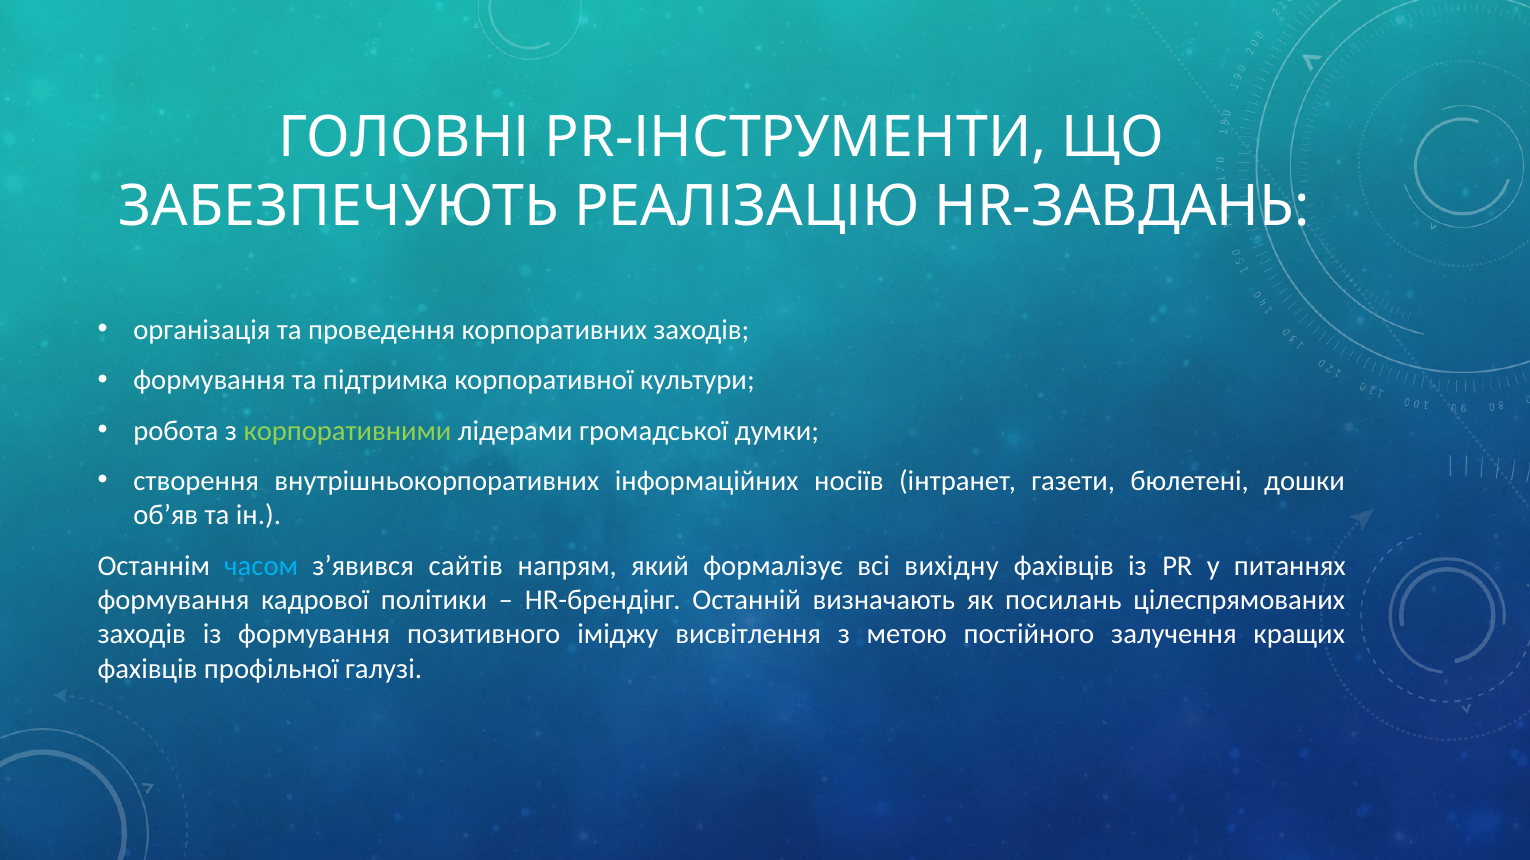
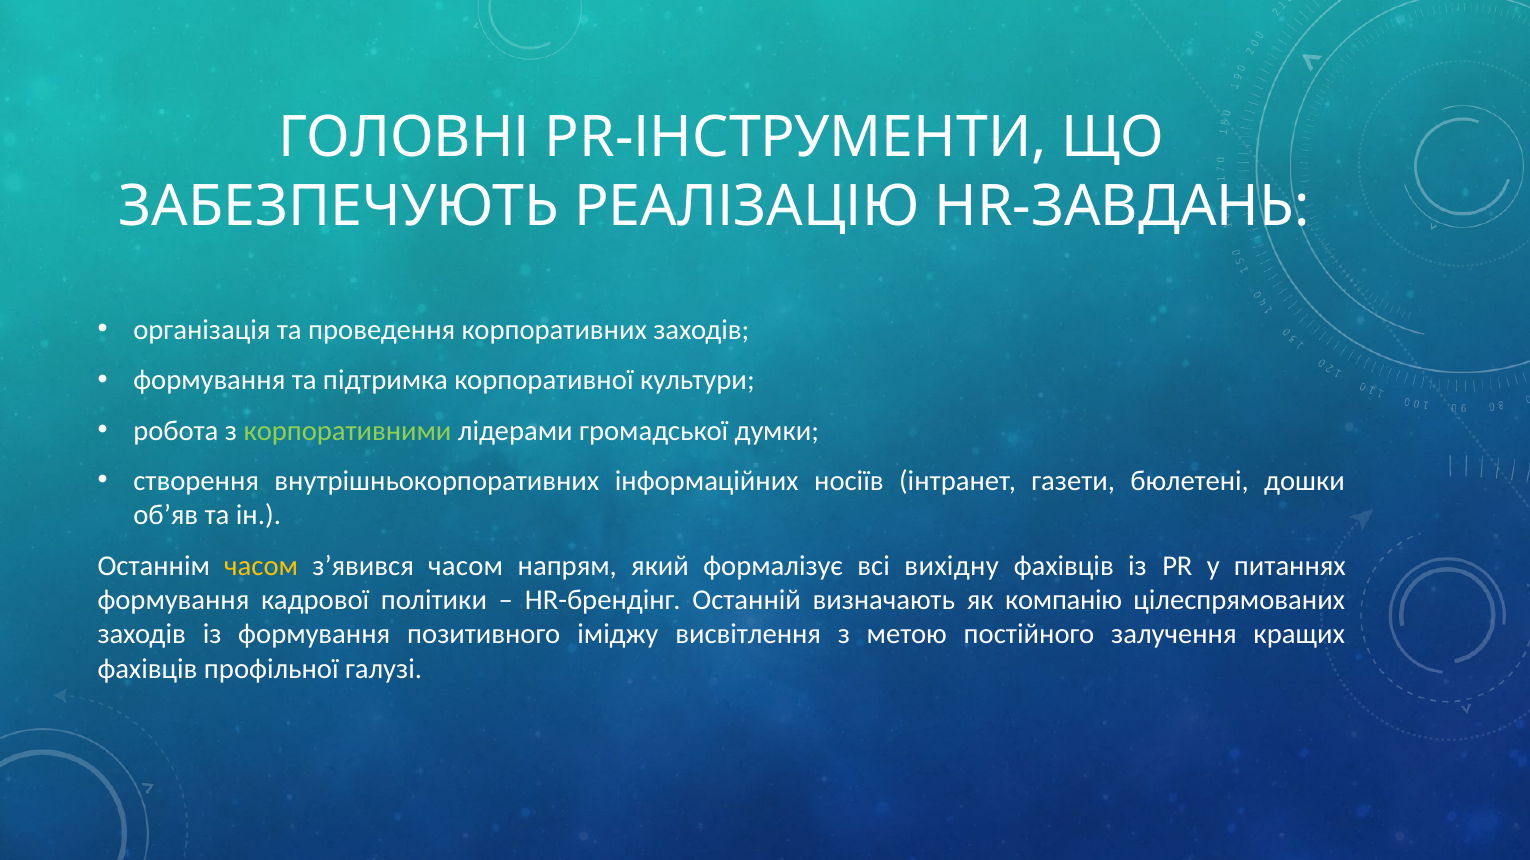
часом at (261, 566) colour: light blue -> yellow
з’явився сайтів: сайтів -> часом
посилань: посилань -> компанію
